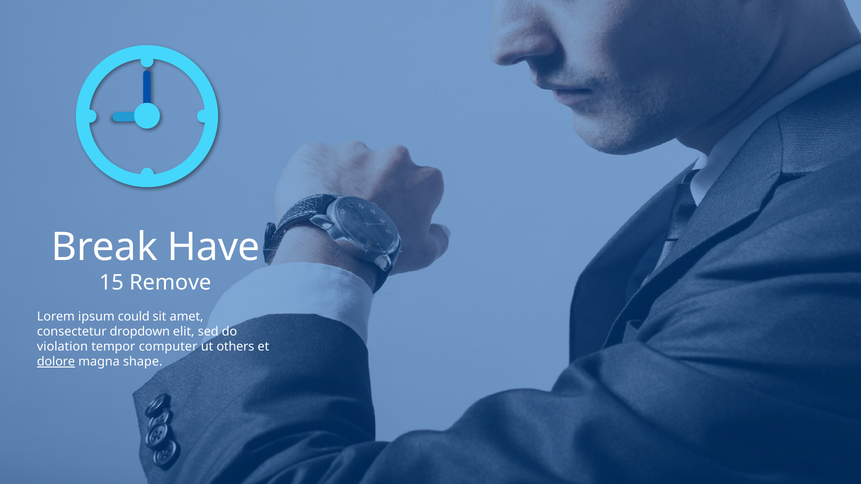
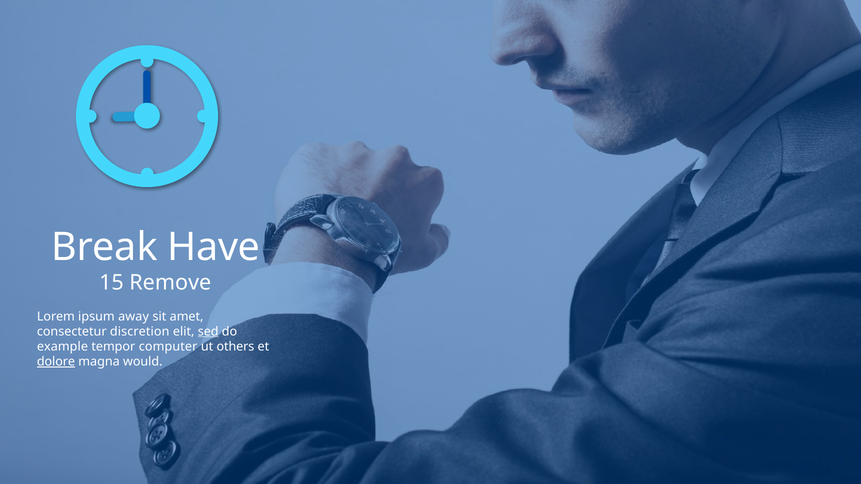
could: could -> away
dropdown: dropdown -> discretion
sed underline: none -> present
violation: violation -> example
shape: shape -> would
